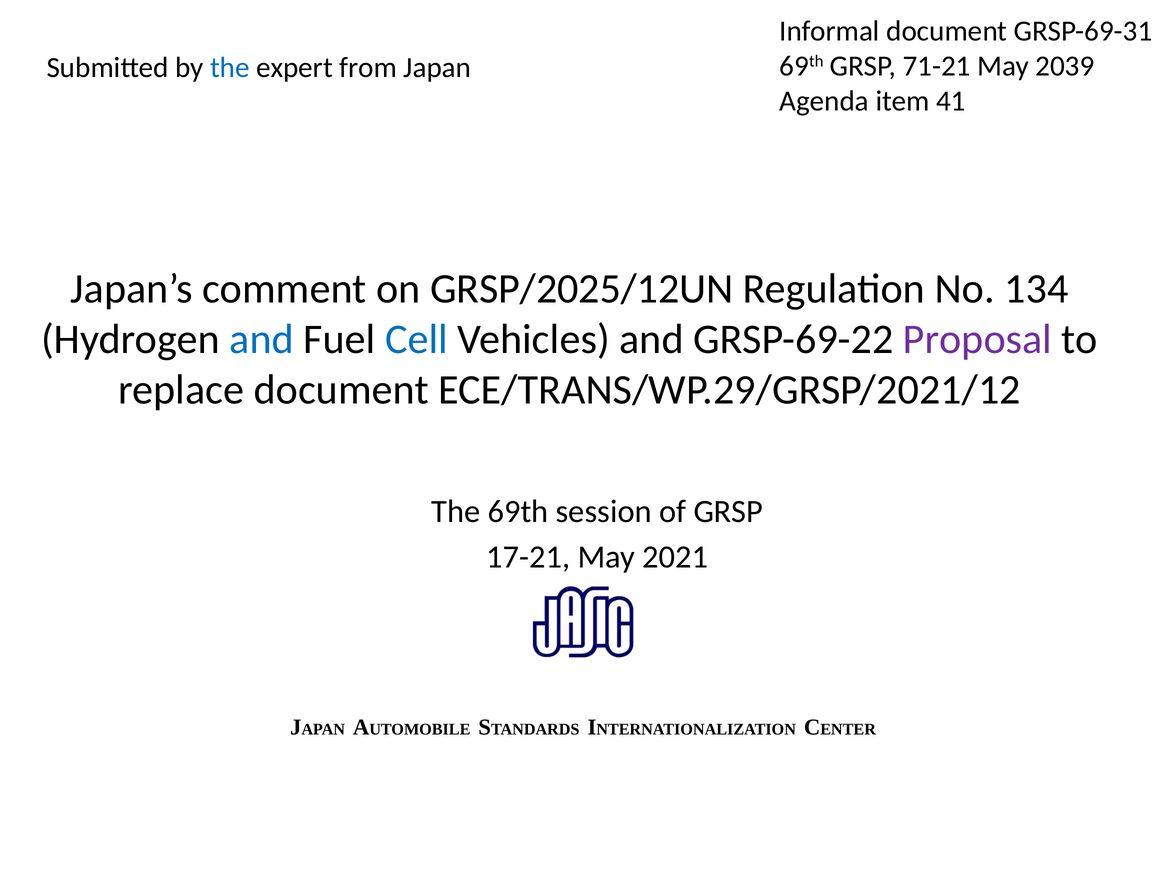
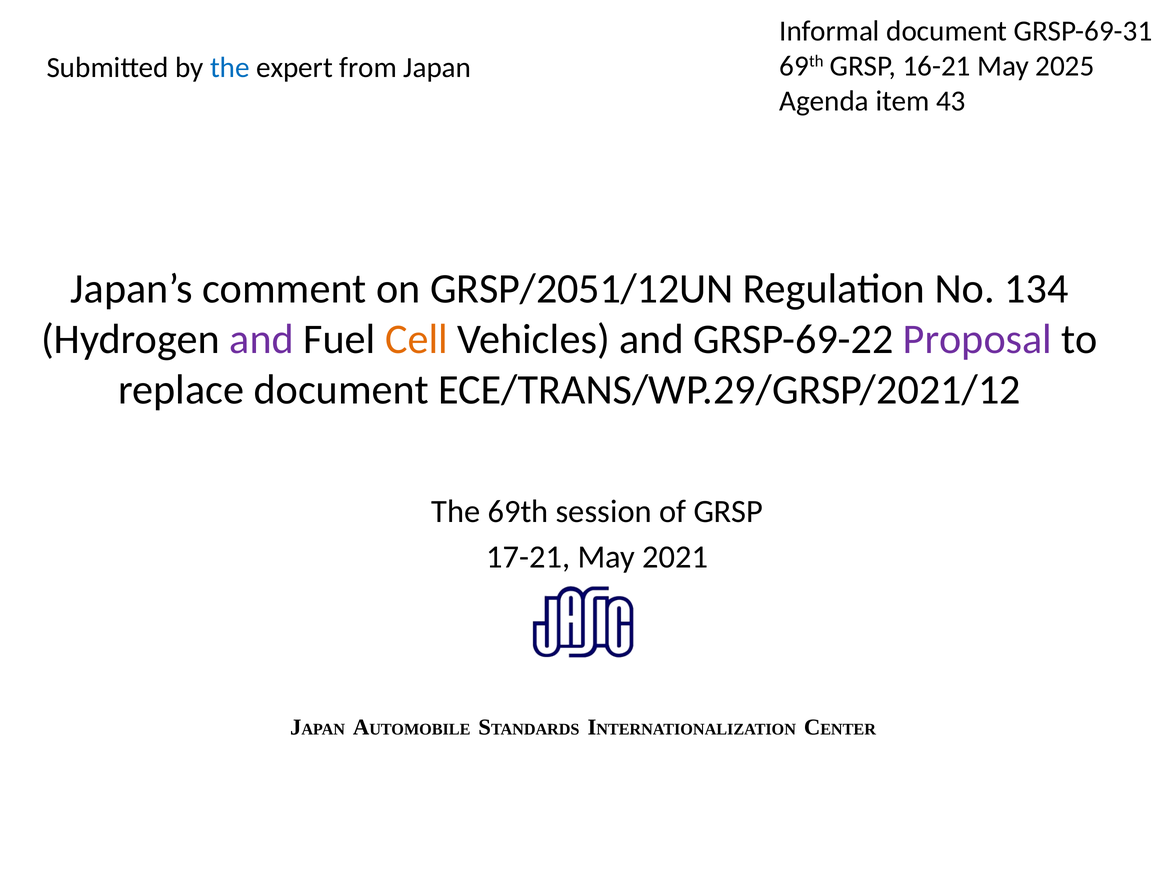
71-21: 71-21 -> 16-21
2039: 2039 -> 2025
41: 41 -> 43
GRSP/2025/12UN: GRSP/2025/12UN -> GRSP/2051/12UN
and at (262, 339) colour: blue -> purple
Cell colour: blue -> orange
